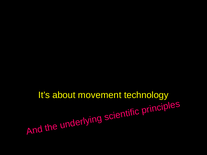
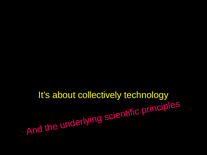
movement: movement -> collectively
